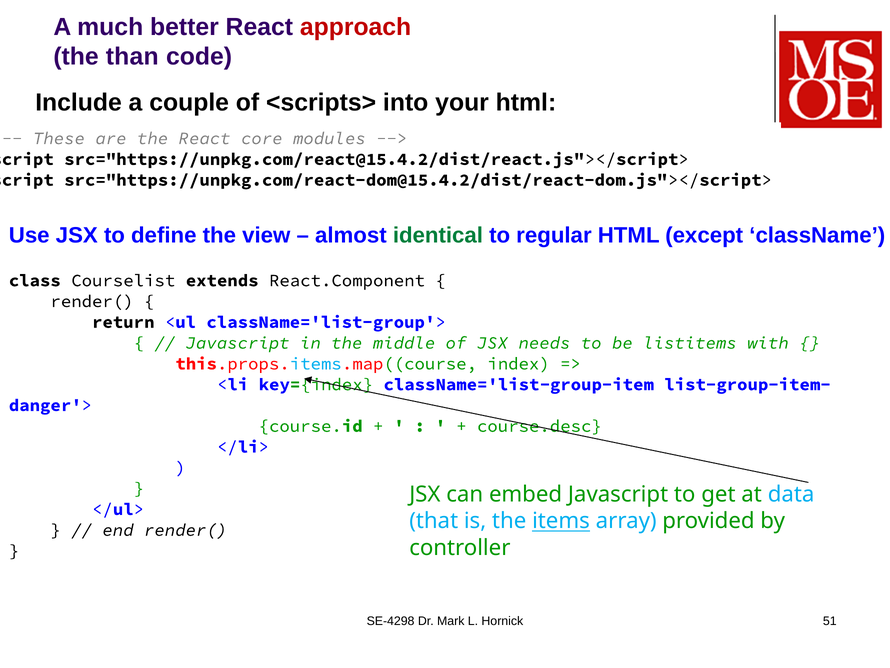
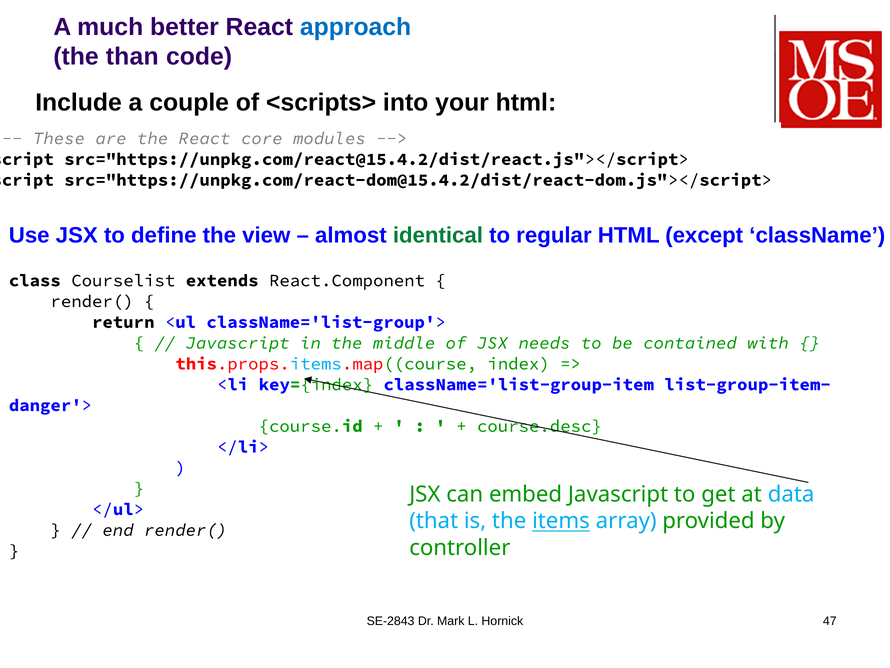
approach colour: red -> blue
listitems: listitems -> contained
SE-4298: SE-4298 -> SE-2843
51: 51 -> 47
